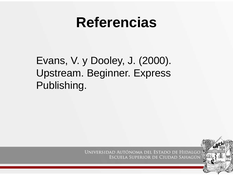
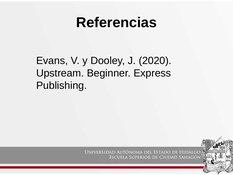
2000: 2000 -> 2020
